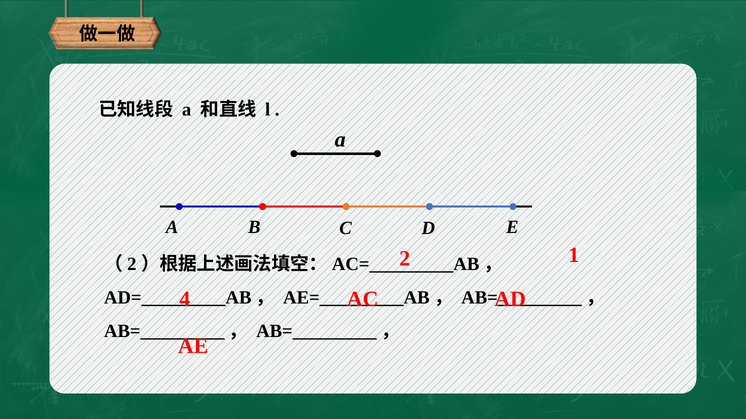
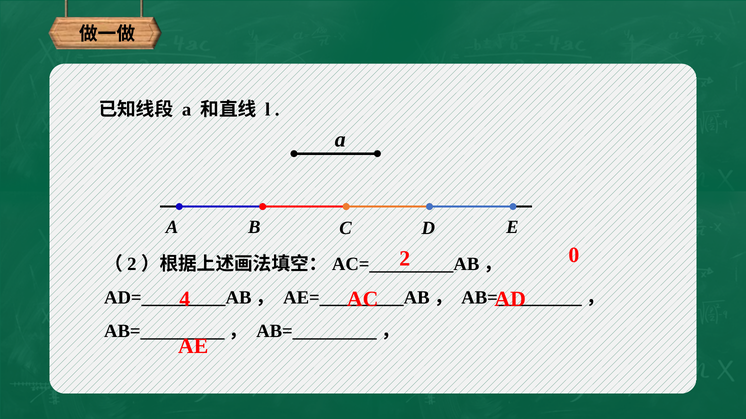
1: 1 -> 0
